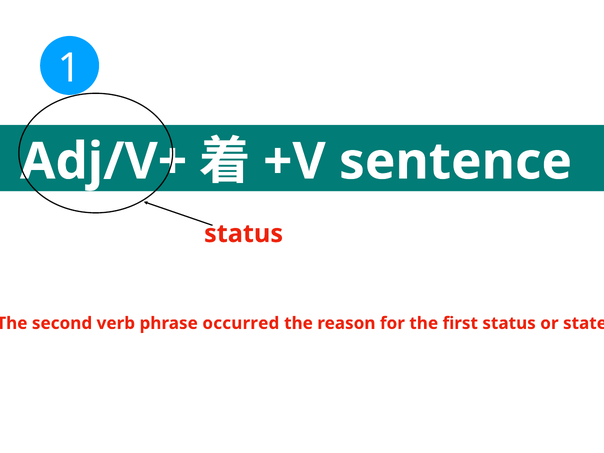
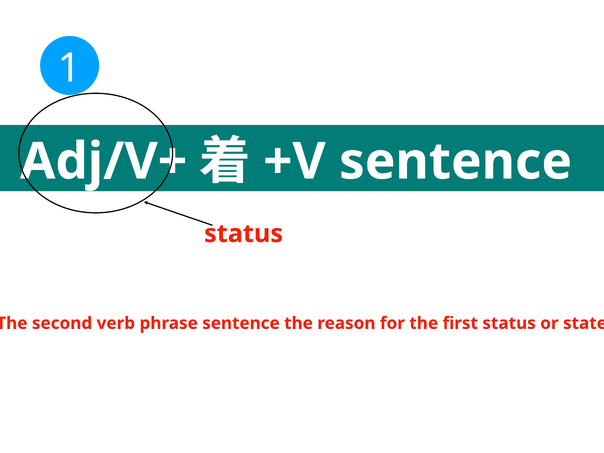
phrase occurred: occurred -> sentence
